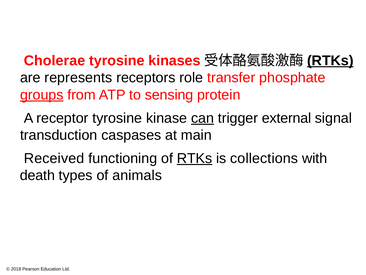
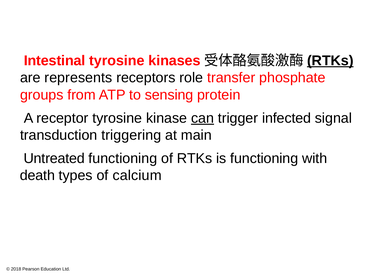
Cholerae: Cholerae -> Intestinal
groups underline: present -> none
external: external -> infected
caspases: caspases -> triggering
Received: Received -> Untreated
RTKs at (195, 158) underline: present -> none
is collections: collections -> functioning
animals: animals -> calcium
